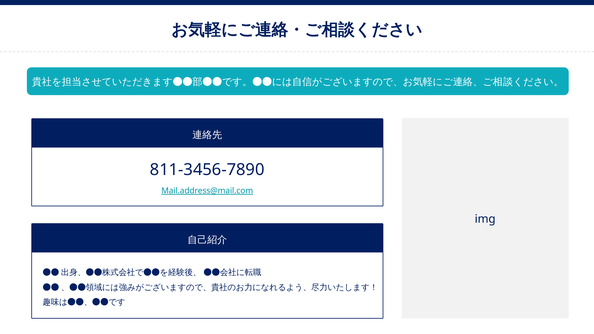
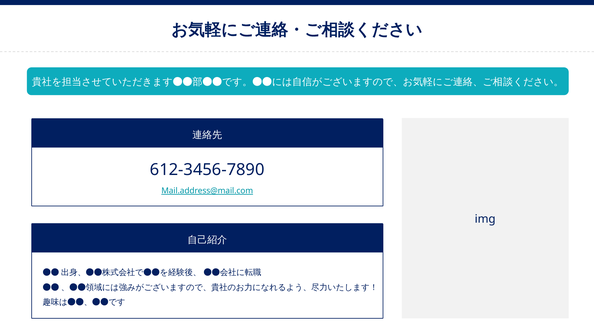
811-3456-7890: 811-3456-7890 -> 612-3456-7890
